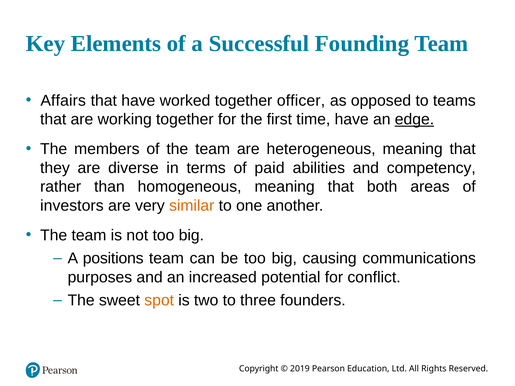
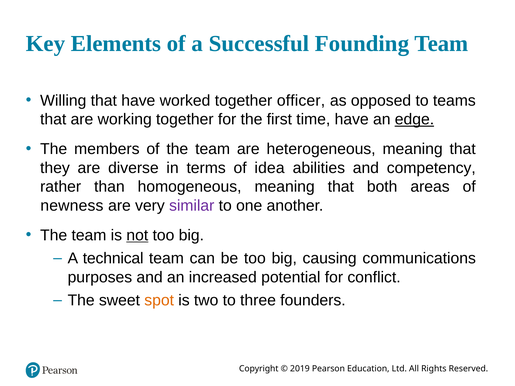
Affairs: Affairs -> Willing
paid: paid -> idea
investors: investors -> newness
similar colour: orange -> purple
not underline: none -> present
positions: positions -> technical
